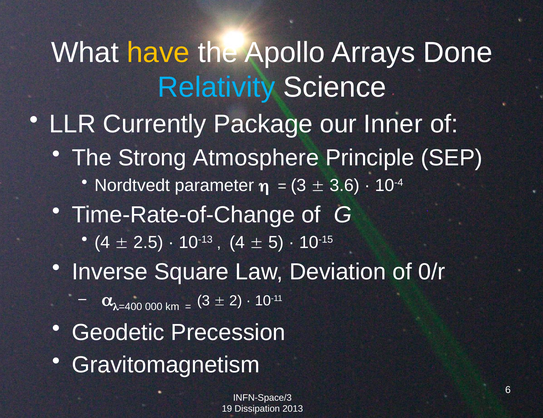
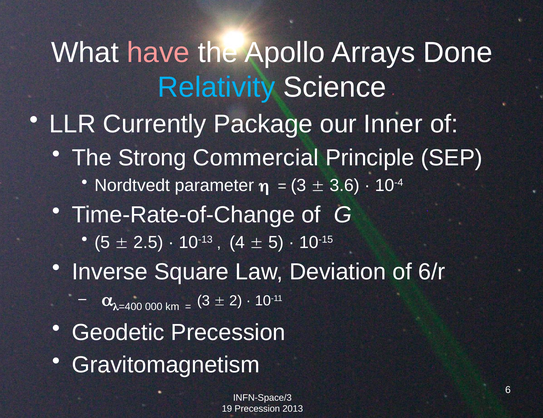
have colour: yellow -> pink
Atmosphere: Atmosphere -> Commercial
4 at (102, 242): 4 -> 5
0/r: 0/r -> 6/r
19 Dissipation: Dissipation -> Precession
